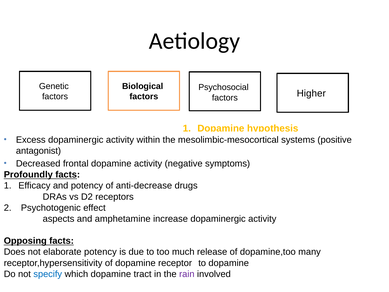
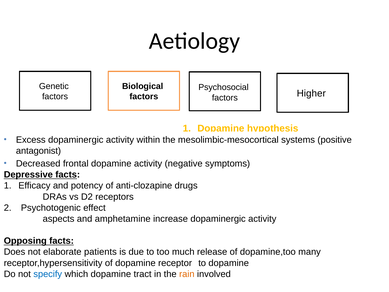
Profoundly: Profoundly -> Depressive
anti-decrease: anti-decrease -> anti-clozapine
elaborate potency: potency -> patients
rain colour: purple -> orange
